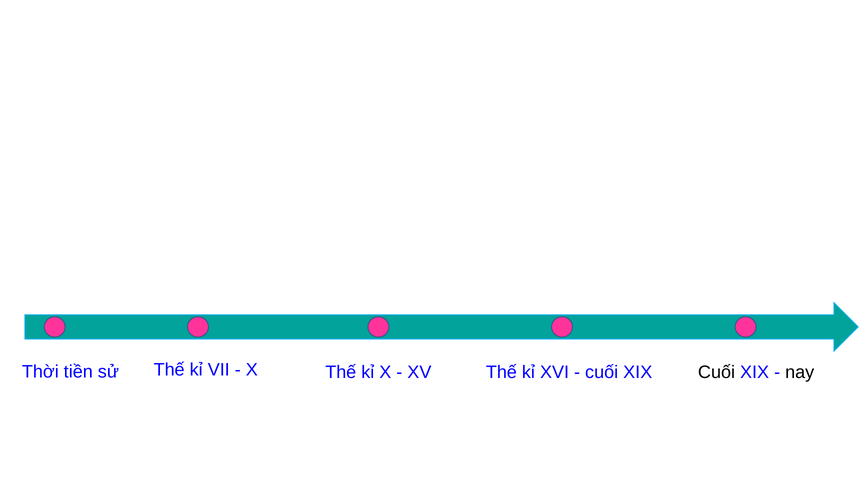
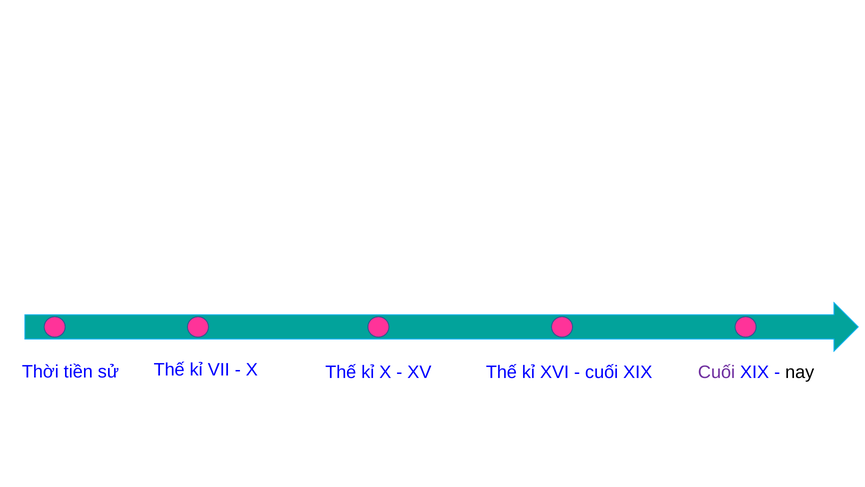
Cuối at (717, 372) colour: black -> purple
